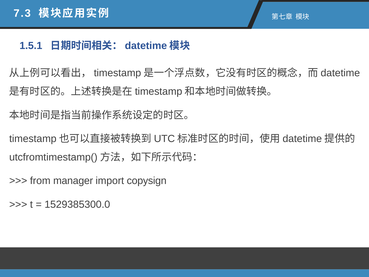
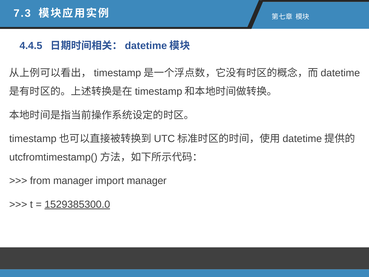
1.5.1: 1.5.1 -> 4.4.5
import copysign: copysign -> manager
1529385300.0 underline: none -> present
